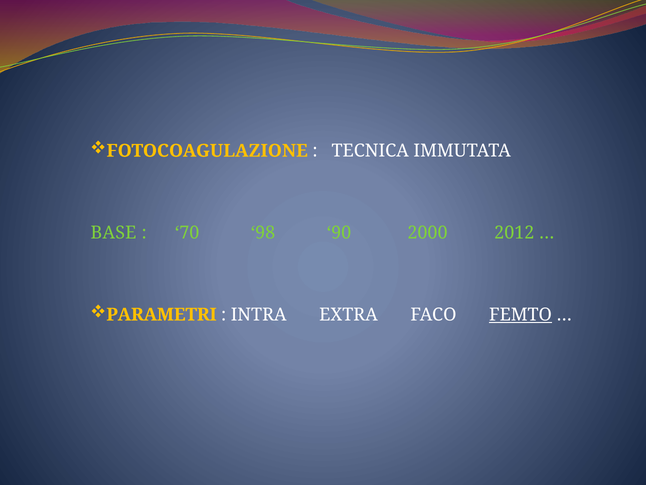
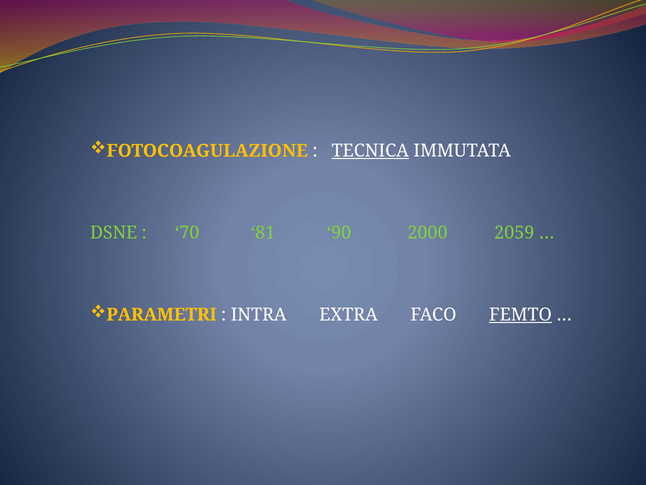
TECNICA underline: none -> present
BASE: BASE -> DSNE
98: 98 -> 81
2012: 2012 -> 2059
